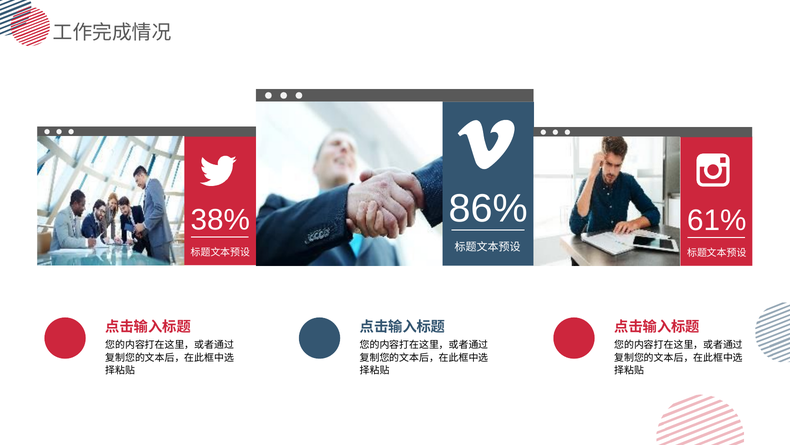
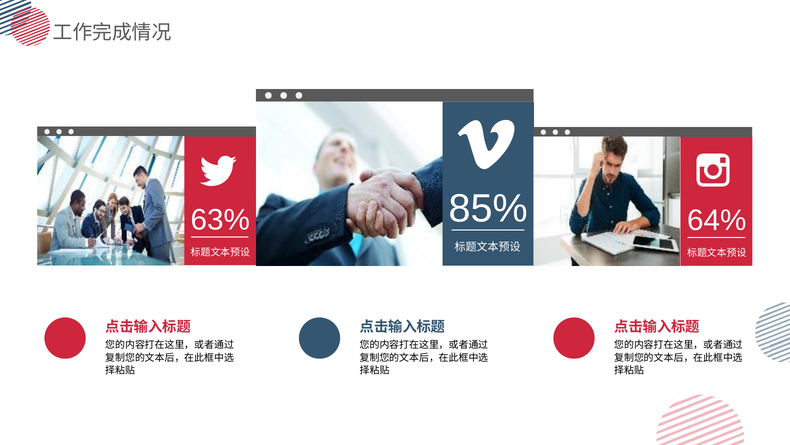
86%: 86% -> 85%
38%: 38% -> 63%
61%: 61% -> 64%
